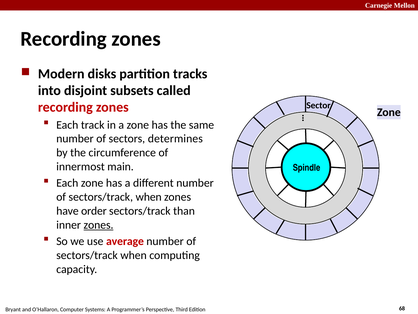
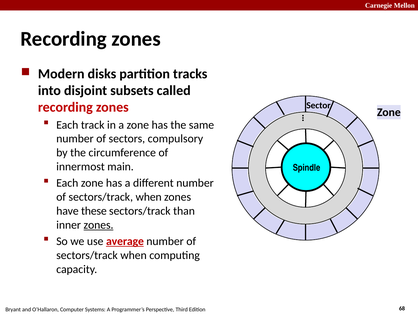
determines: determines -> compulsory
order: order -> these
average underline: none -> present
